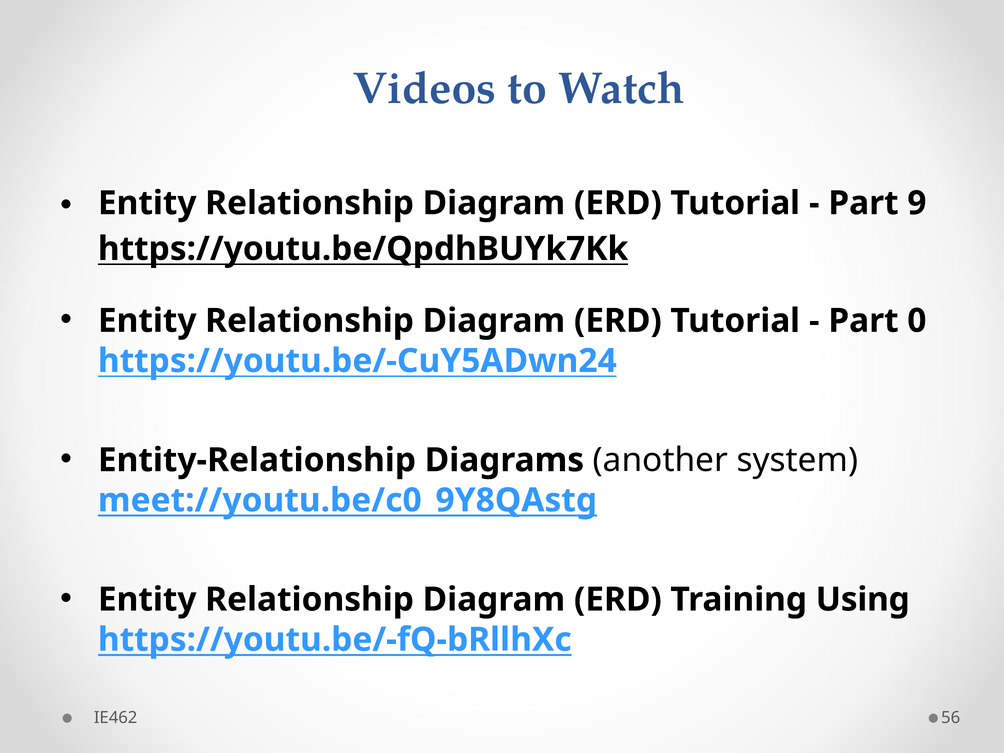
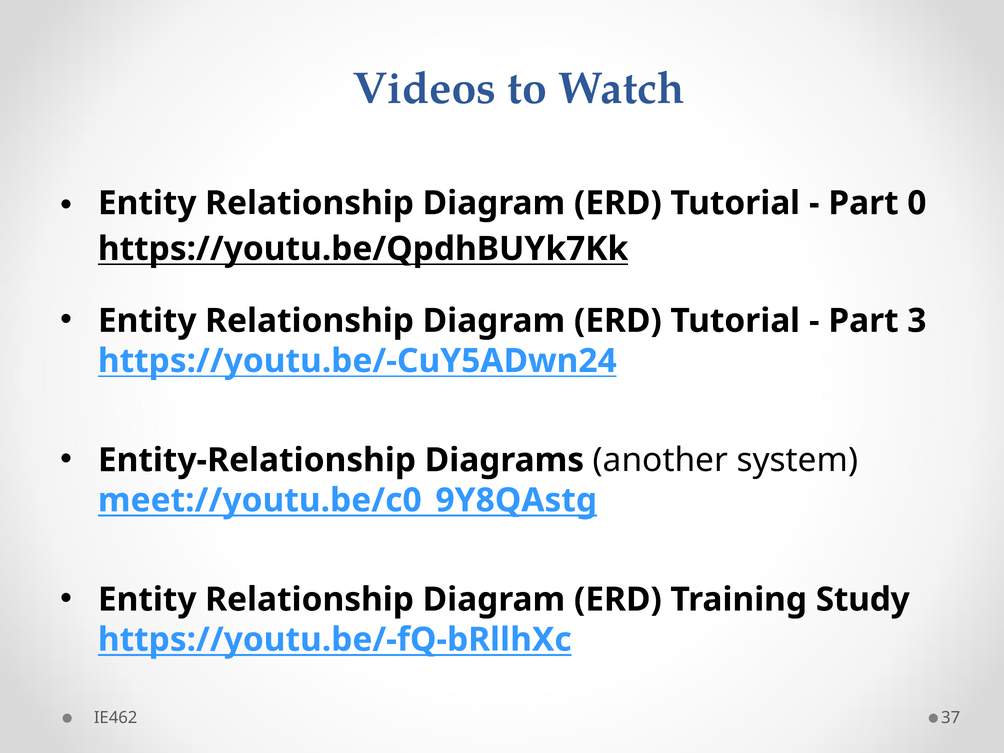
9: 9 -> 0
0: 0 -> 3
Using: Using -> Study
56: 56 -> 37
